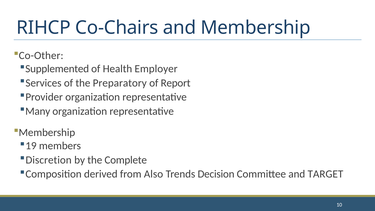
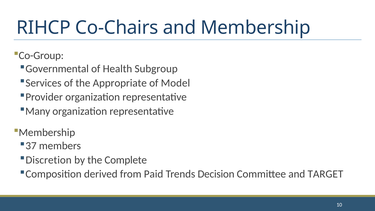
Co-Other: Co-Other -> Co-Group
Supplemented: Supplemented -> Governmental
Employer: Employer -> Subgroup
Preparatory: Preparatory -> Appropriate
Report: Report -> Model
19: 19 -> 37
Also: Also -> Paid
